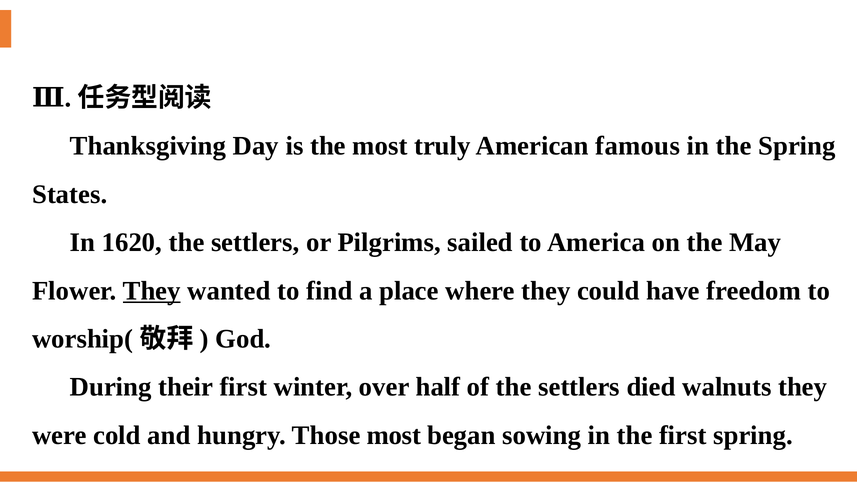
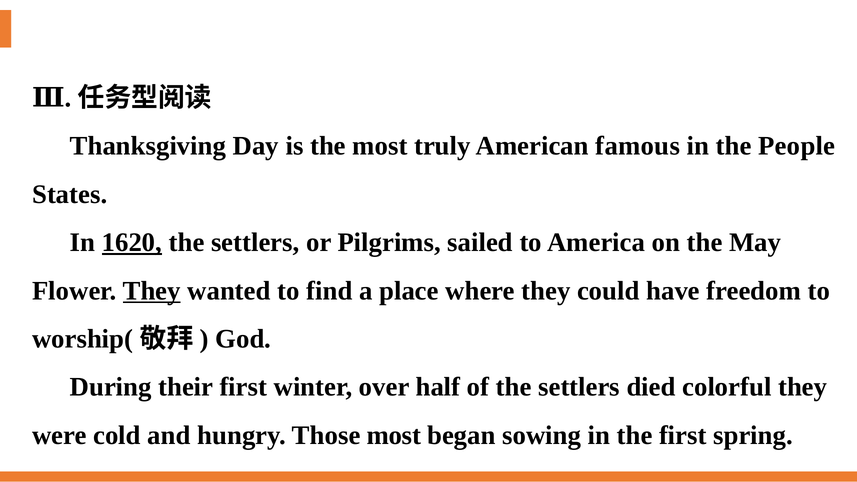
the Spring: Spring -> People
1620 underline: none -> present
walnuts: walnuts -> colorful
